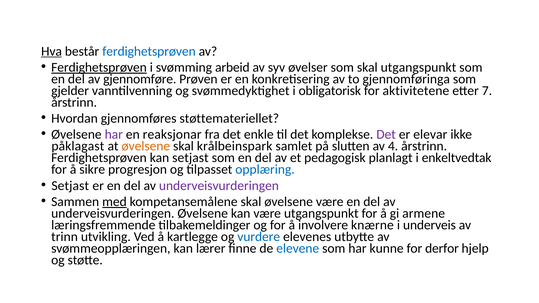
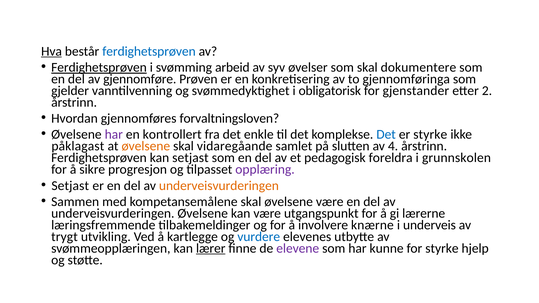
skal utgangspunkt: utgangspunkt -> dokumentere
aktivitetene: aktivitetene -> gjenstander
7: 7 -> 2
støttemateriellet: støttemateriellet -> forvaltningsloven
reaksjonar: reaksjonar -> kontrollert
Det at (386, 135) colour: purple -> blue
er elevar: elevar -> styrke
krålbeinspark: krålbeinspark -> vidaregåande
planlagt: planlagt -> foreldra
enkeltvedtak: enkeltvedtak -> grunnskolen
opplæring colour: blue -> purple
underveisvurderingen at (219, 186) colour: purple -> orange
med underline: present -> none
armene: armene -> lærerne
trinn: trinn -> trygt
lærer underline: none -> present
elevene colour: blue -> purple
for derfor: derfor -> styrke
